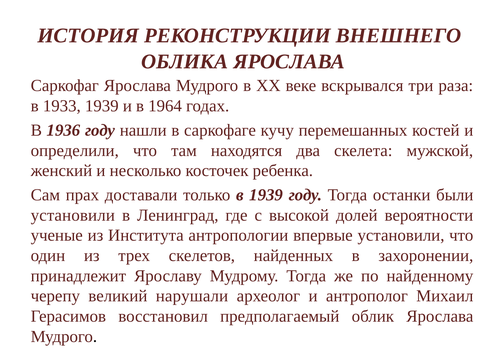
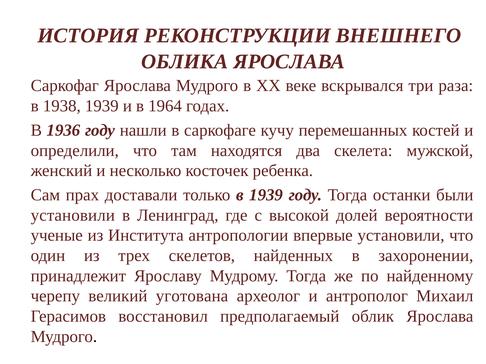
1933: 1933 -> 1938
нарушали: нарушали -> уготована
